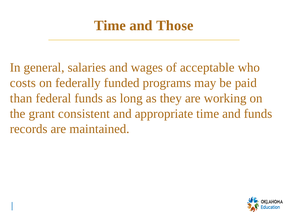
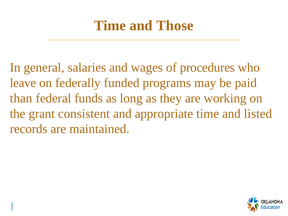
acceptable: acceptable -> procedures
costs: costs -> leave
and funds: funds -> listed
